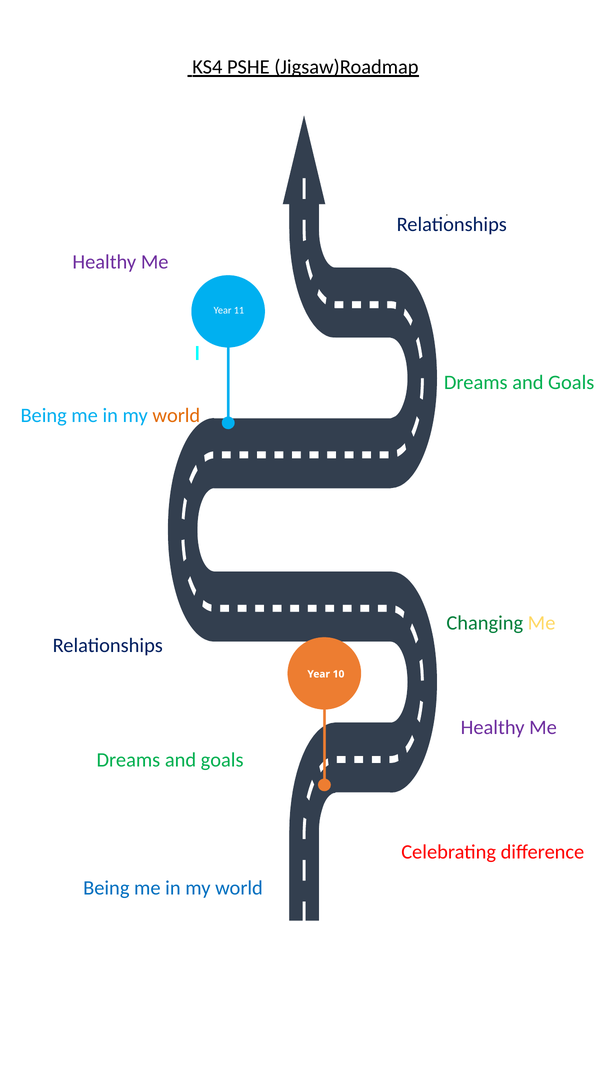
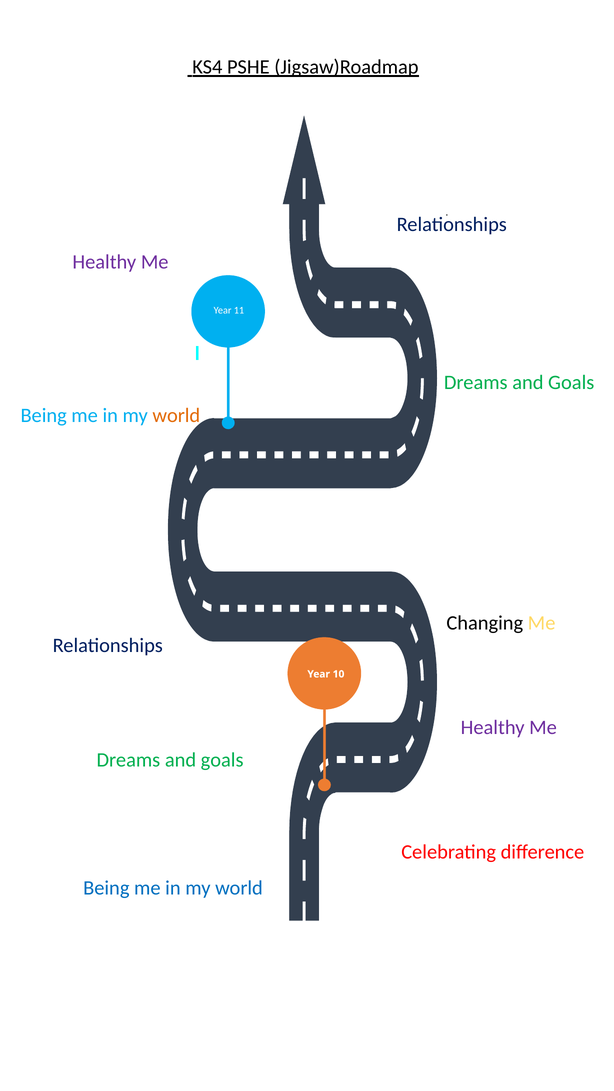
Changing colour: green -> black
